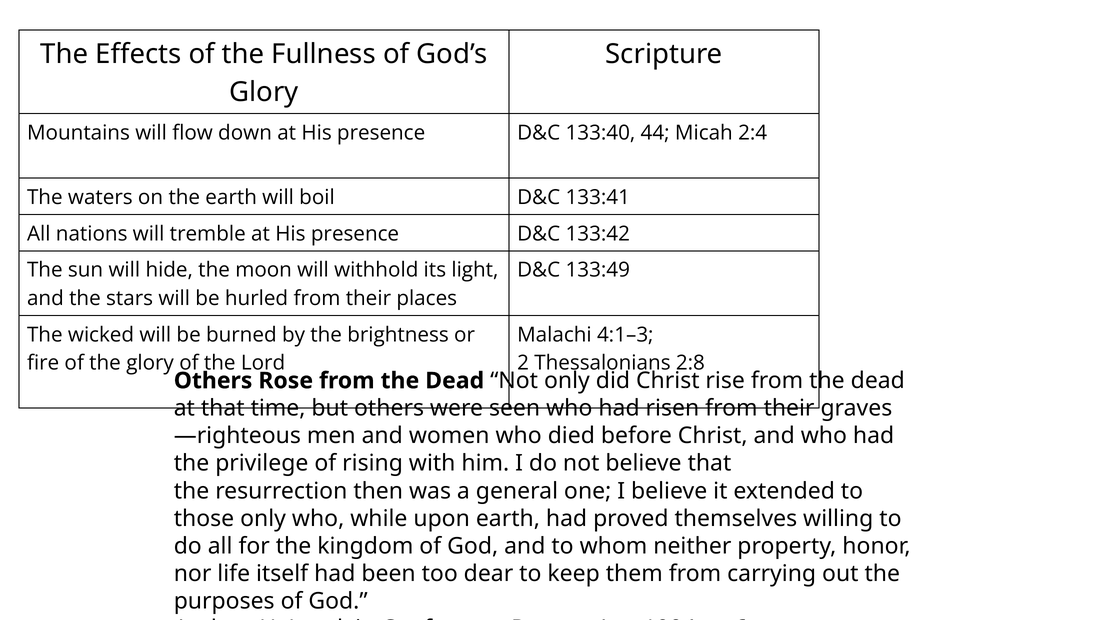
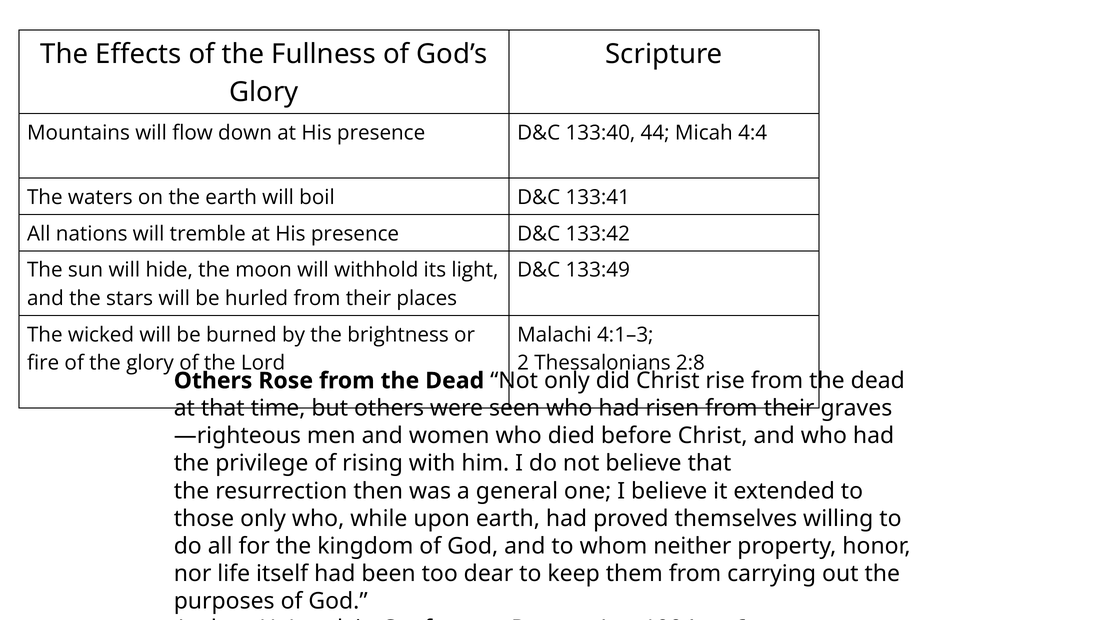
2:4: 2:4 -> 4:4
